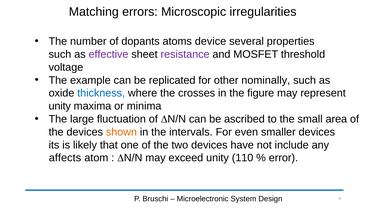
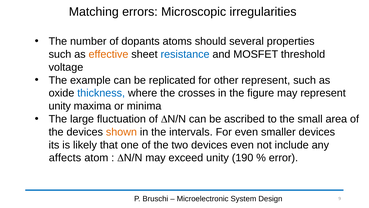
device: device -> should
effective colour: purple -> orange
resistance colour: purple -> blue
other nominally: nominally -> represent
devices have: have -> even
110: 110 -> 190
